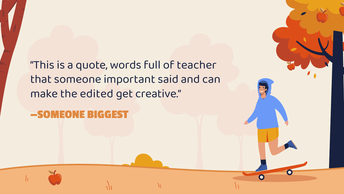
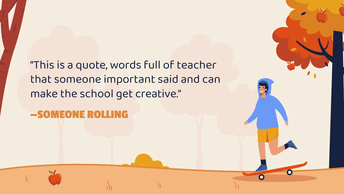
edited: edited -> school
BIGGEST: BIGGEST -> ROLLING
